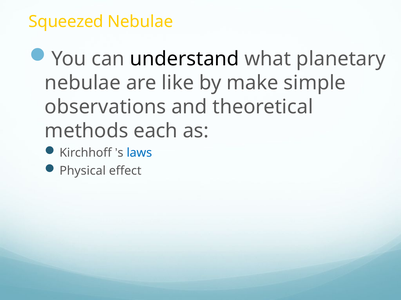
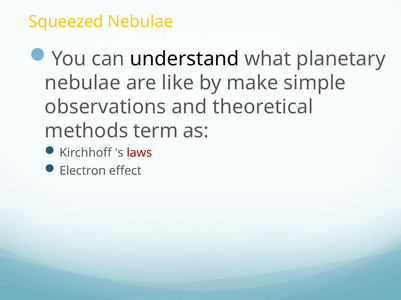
each: each -> term
laws colour: blue -> red
Physical: Physical -> Electron
